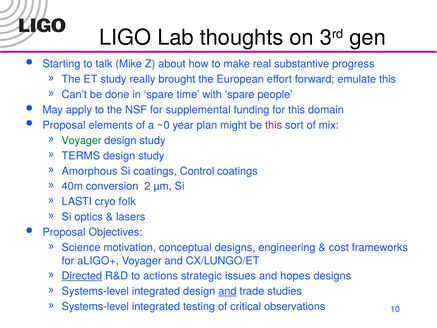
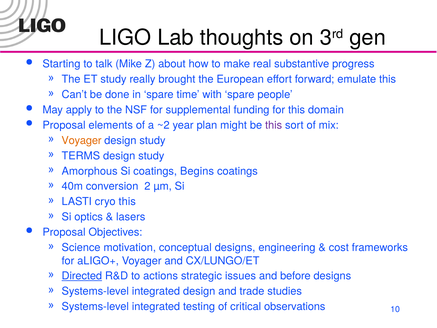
~0: ~0 -> ~2
Voyager at (82, 140) colour: green -> orange
Control: Control -> Begins
cryo folk: folk -> this
hopes: hopes -> before
and at (227, 291) underline: present -> none
